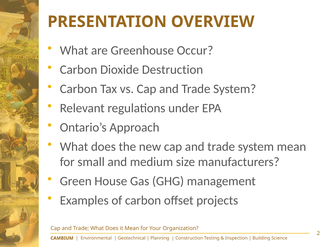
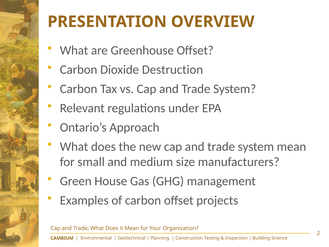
Greenhouse Occur: Occur -> Offset
